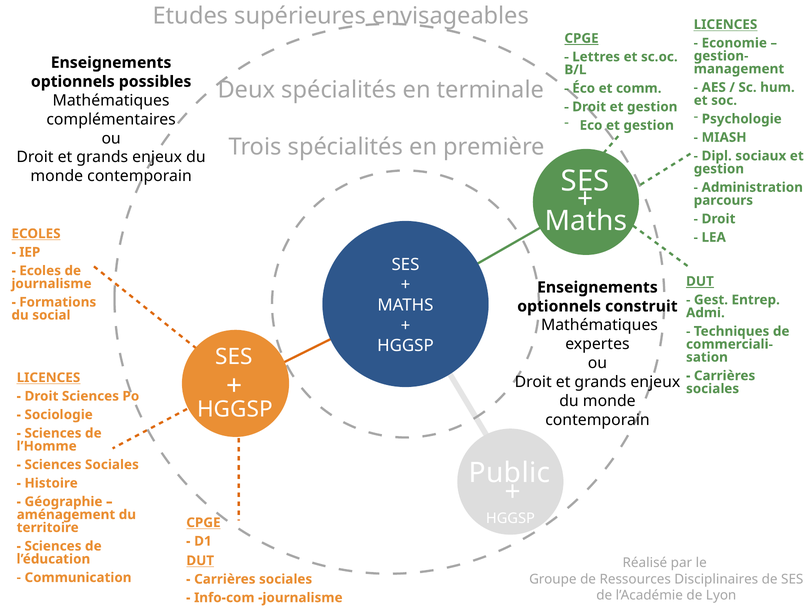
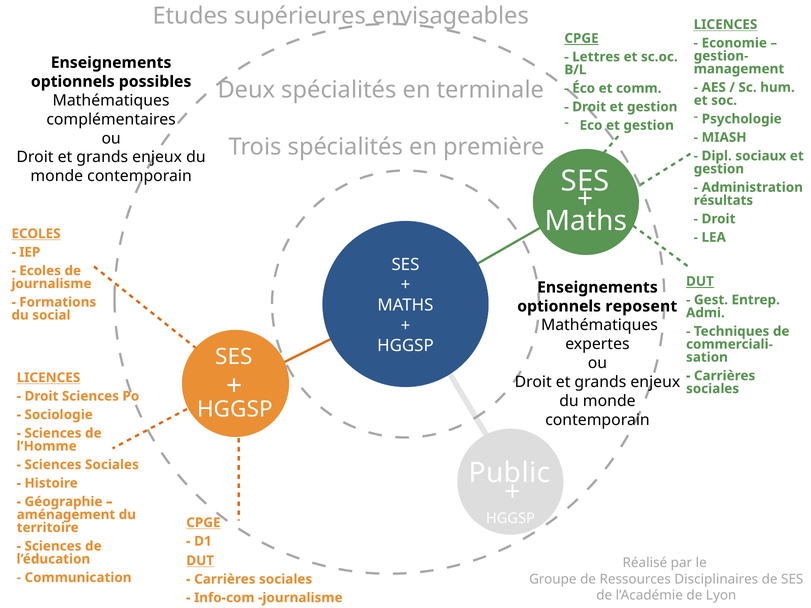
parcours: parcours -> résultats
construit: construit -> reposent
